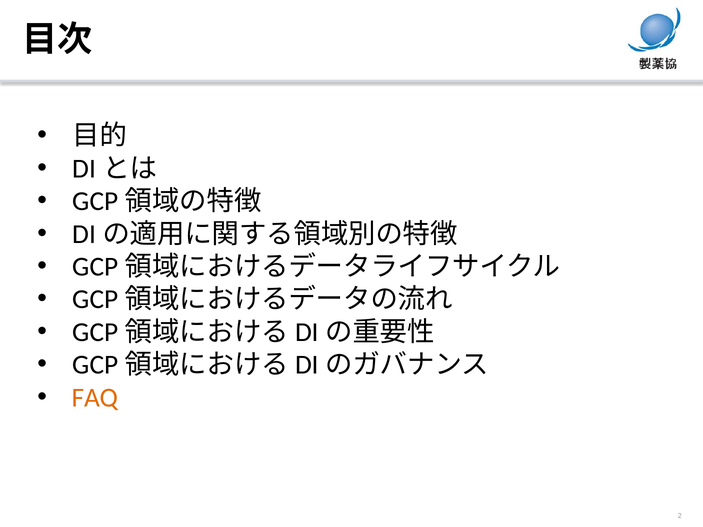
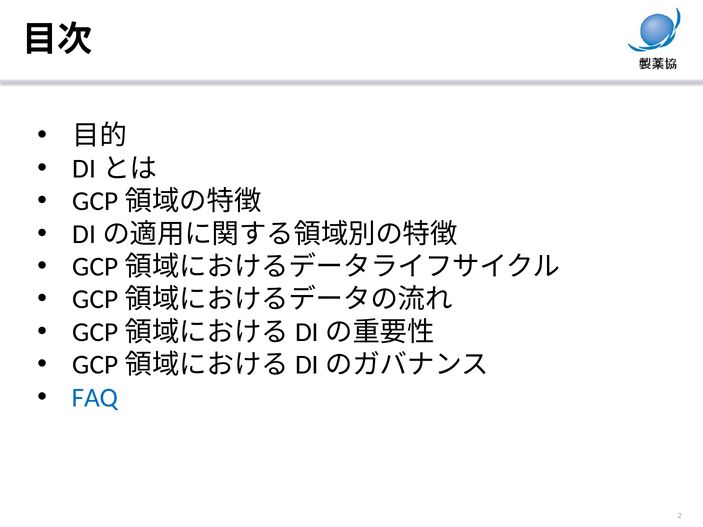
FAQ colour: orange -> blue
